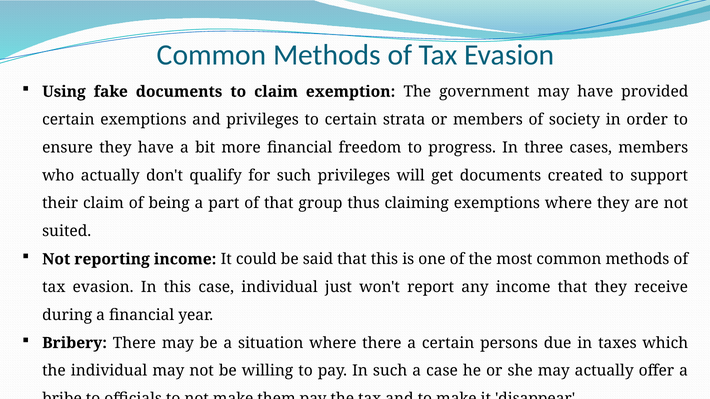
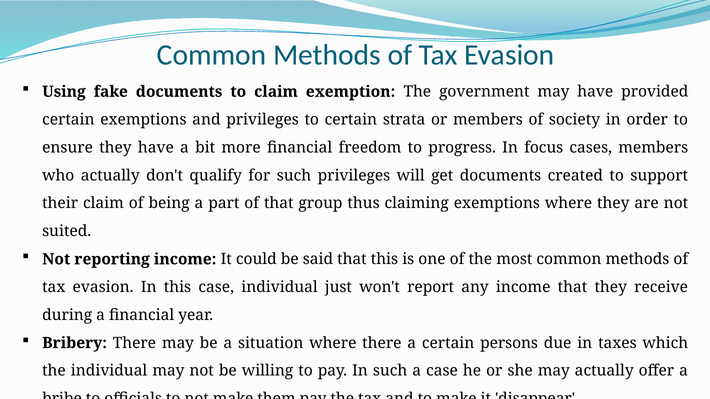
three: three -> focus
